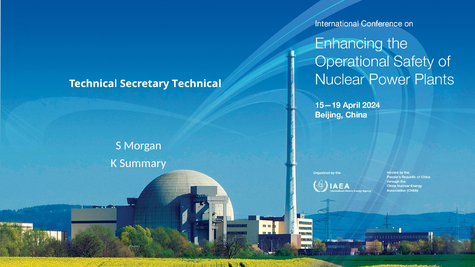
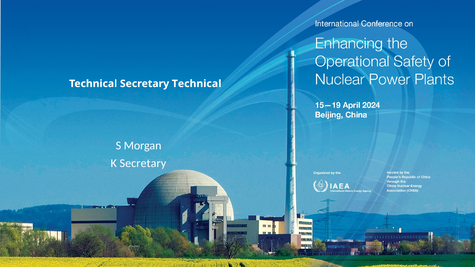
K Summary: Summary -> Secretary
